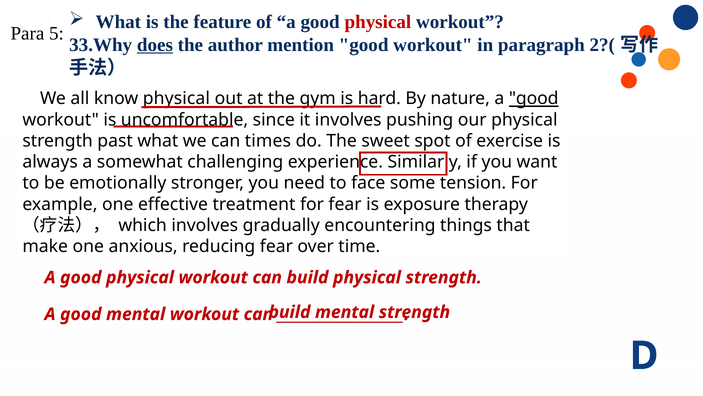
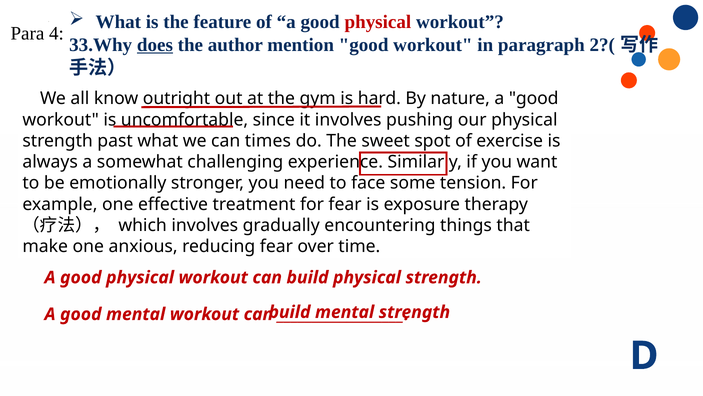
5: 5 -> 4
know physical: physical -> outright
good at (534, 99) underline: present -> none
